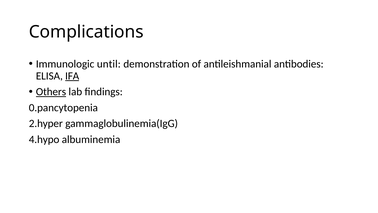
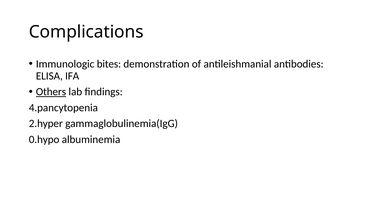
until: until -> bites
IFA underline: present -> none
0.pancytopenia: 0.pancytopenia -> 4.pancytopenia
4.hypo: 4.hypo -> 0.hypo
